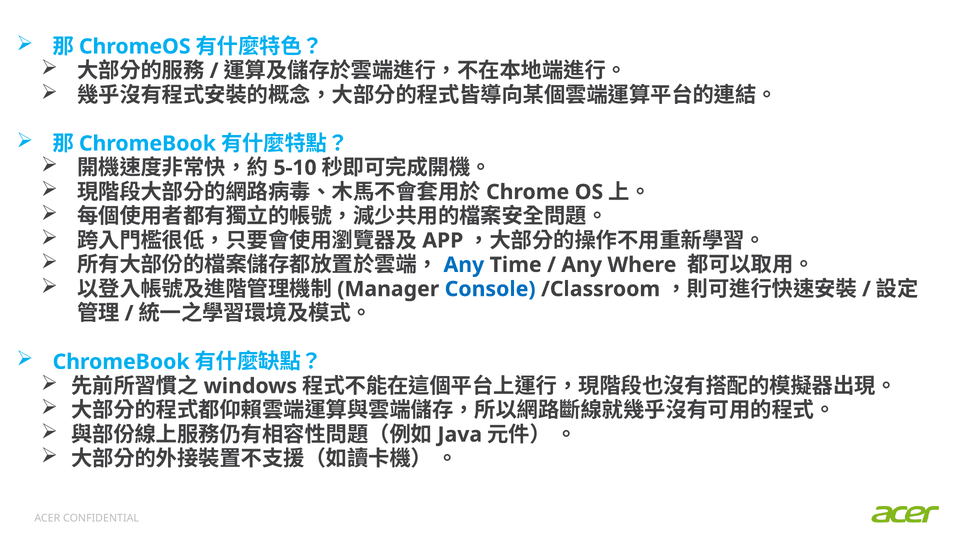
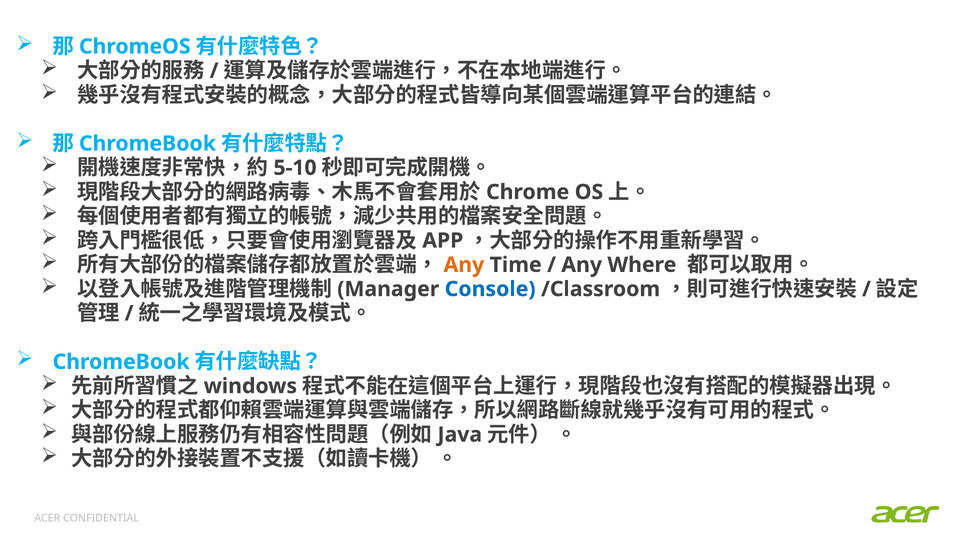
Any at (464, 265) colour: blue -> orange
